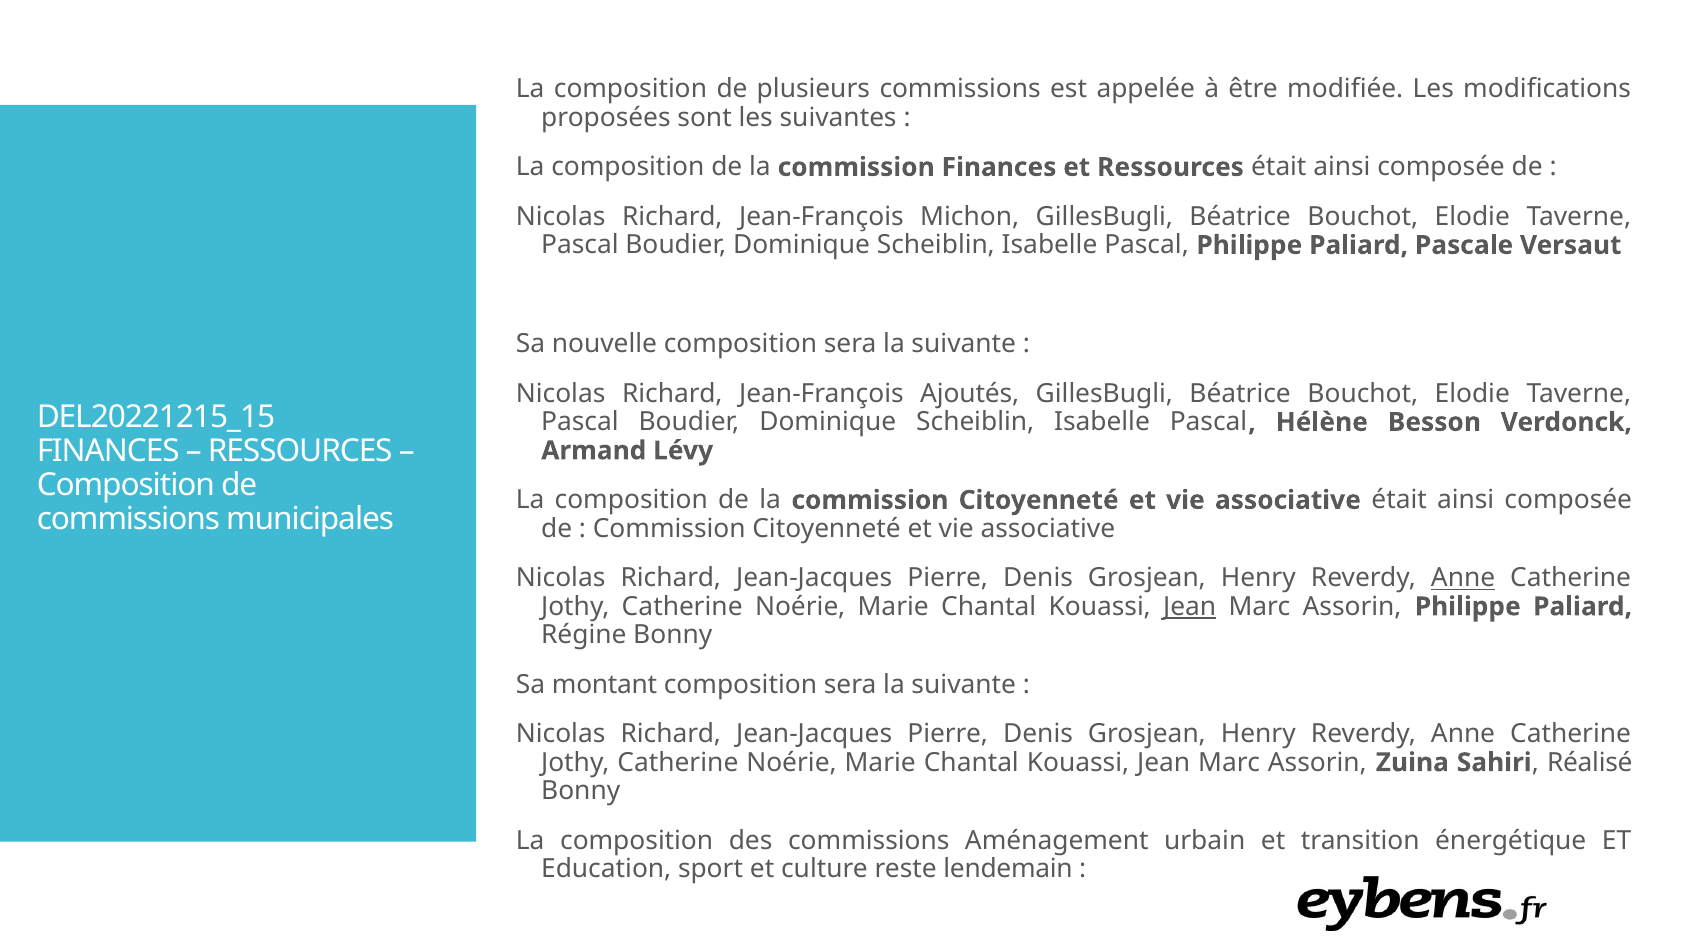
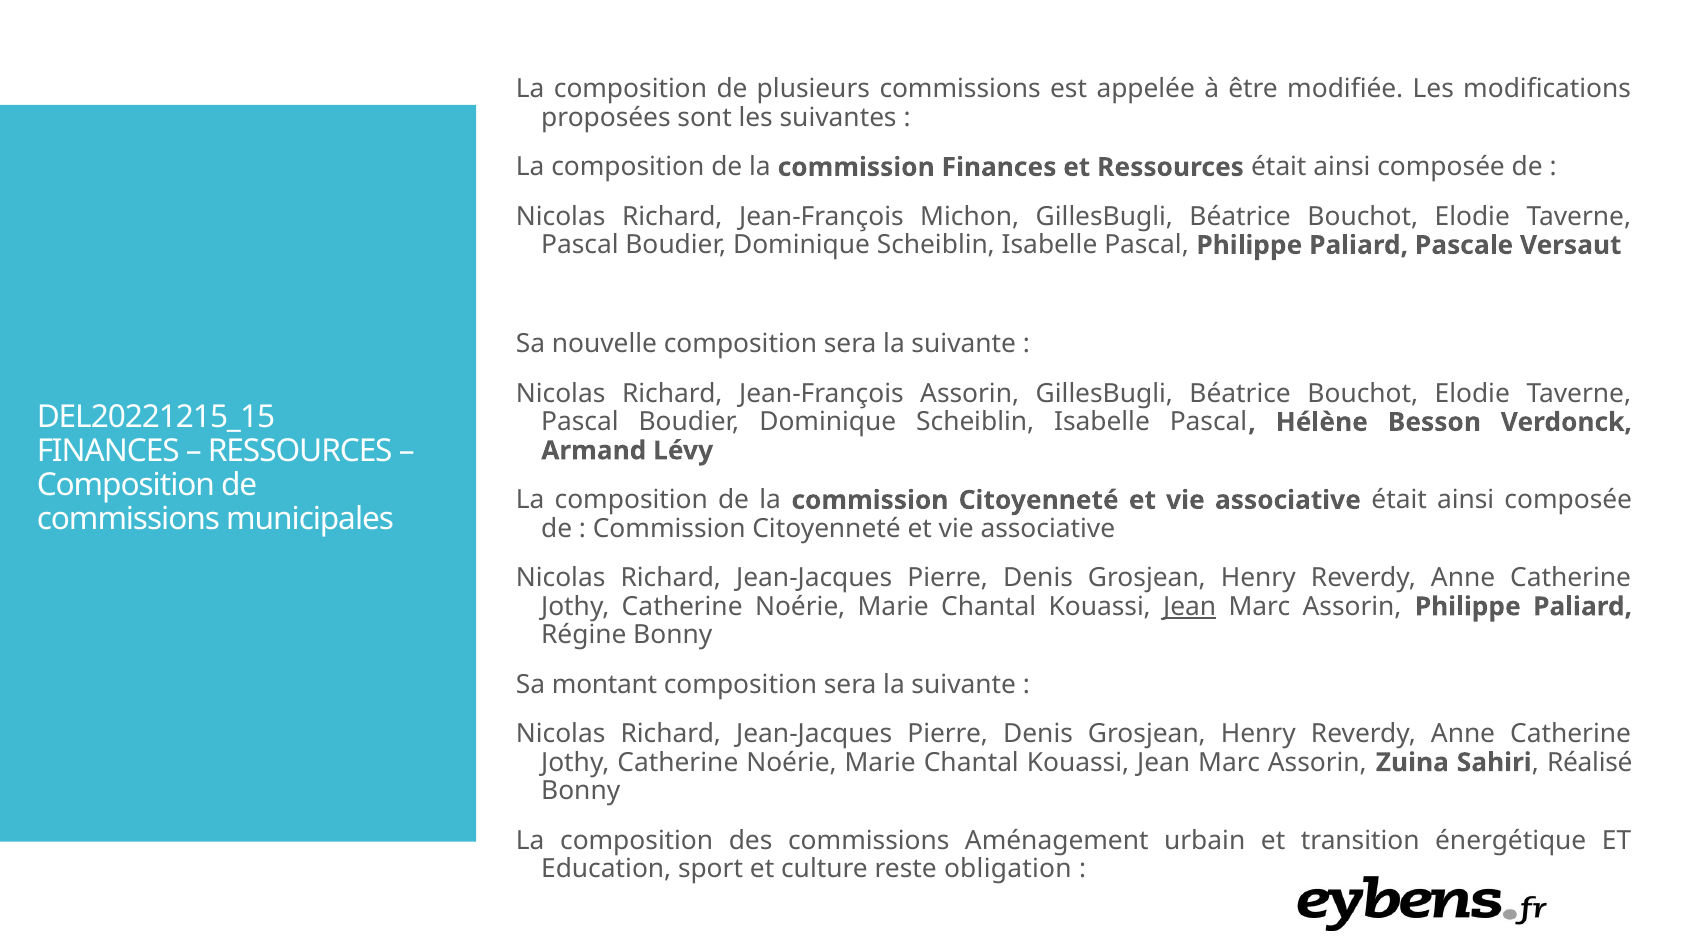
Jean-François Ajoutés: Ajoutés -> Assorin
Anne at (1463, 578) underline: present -> none
lendemain: lendemain -> obligation
